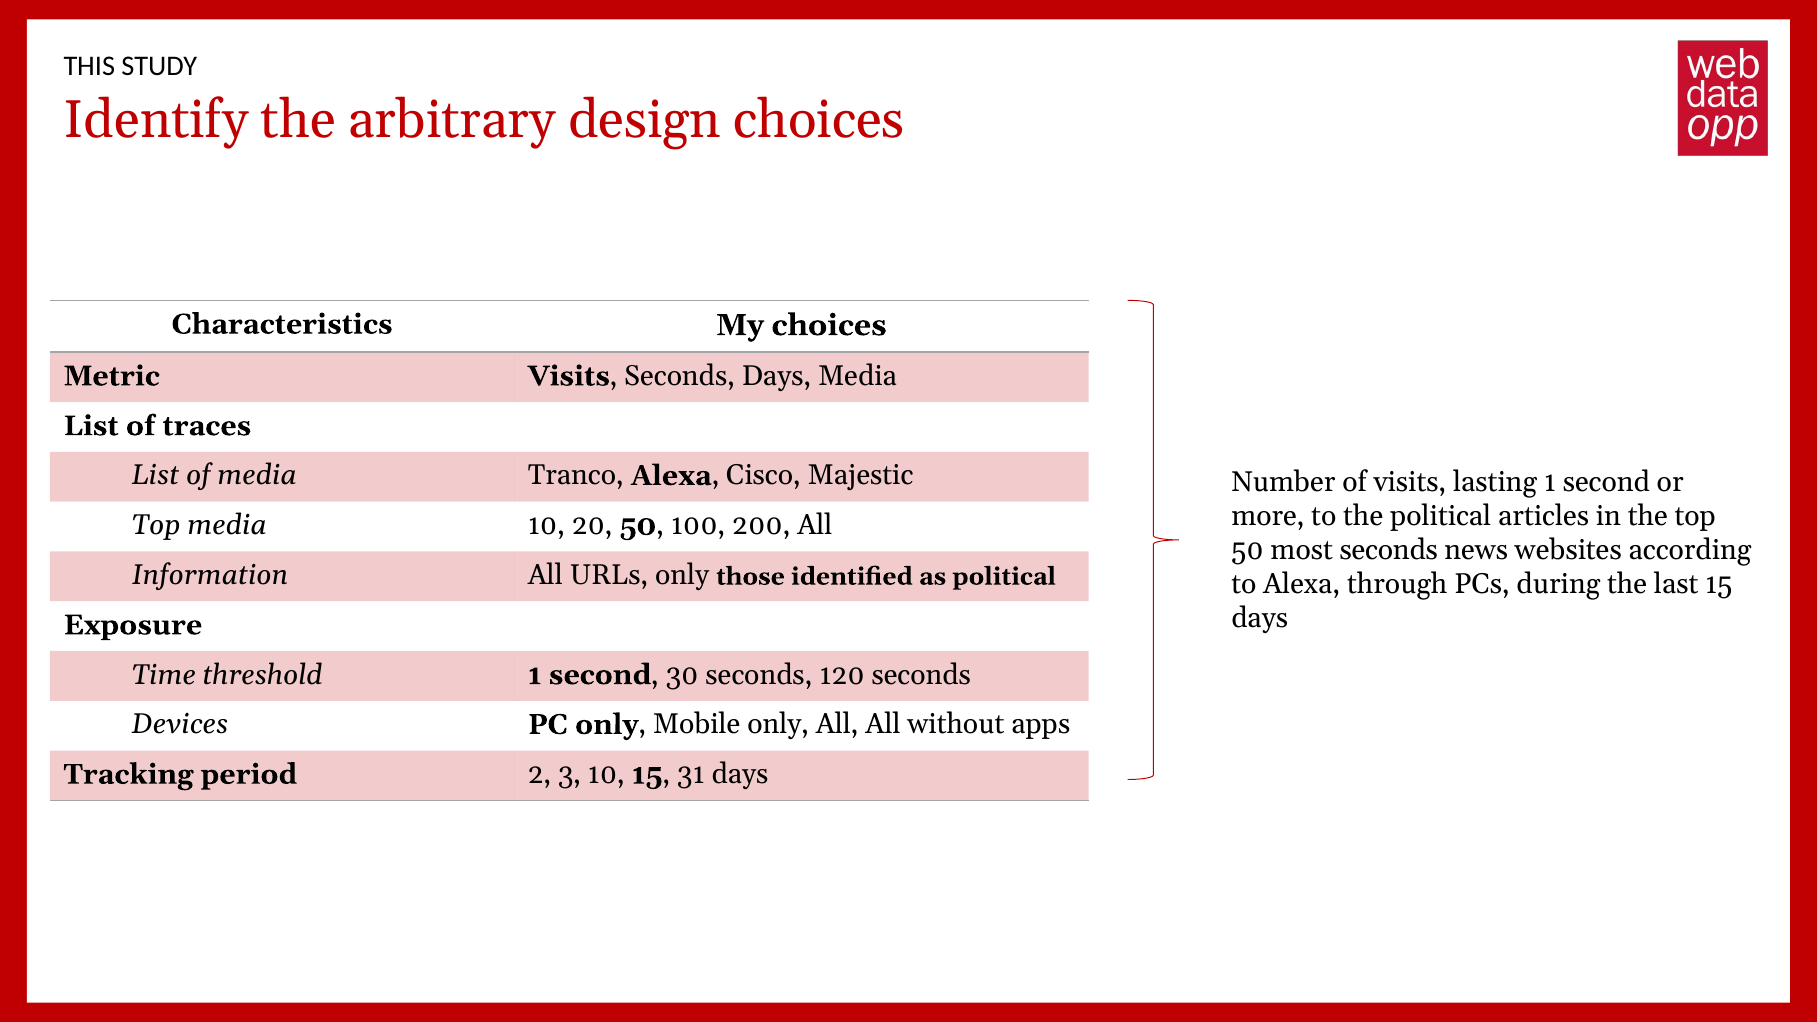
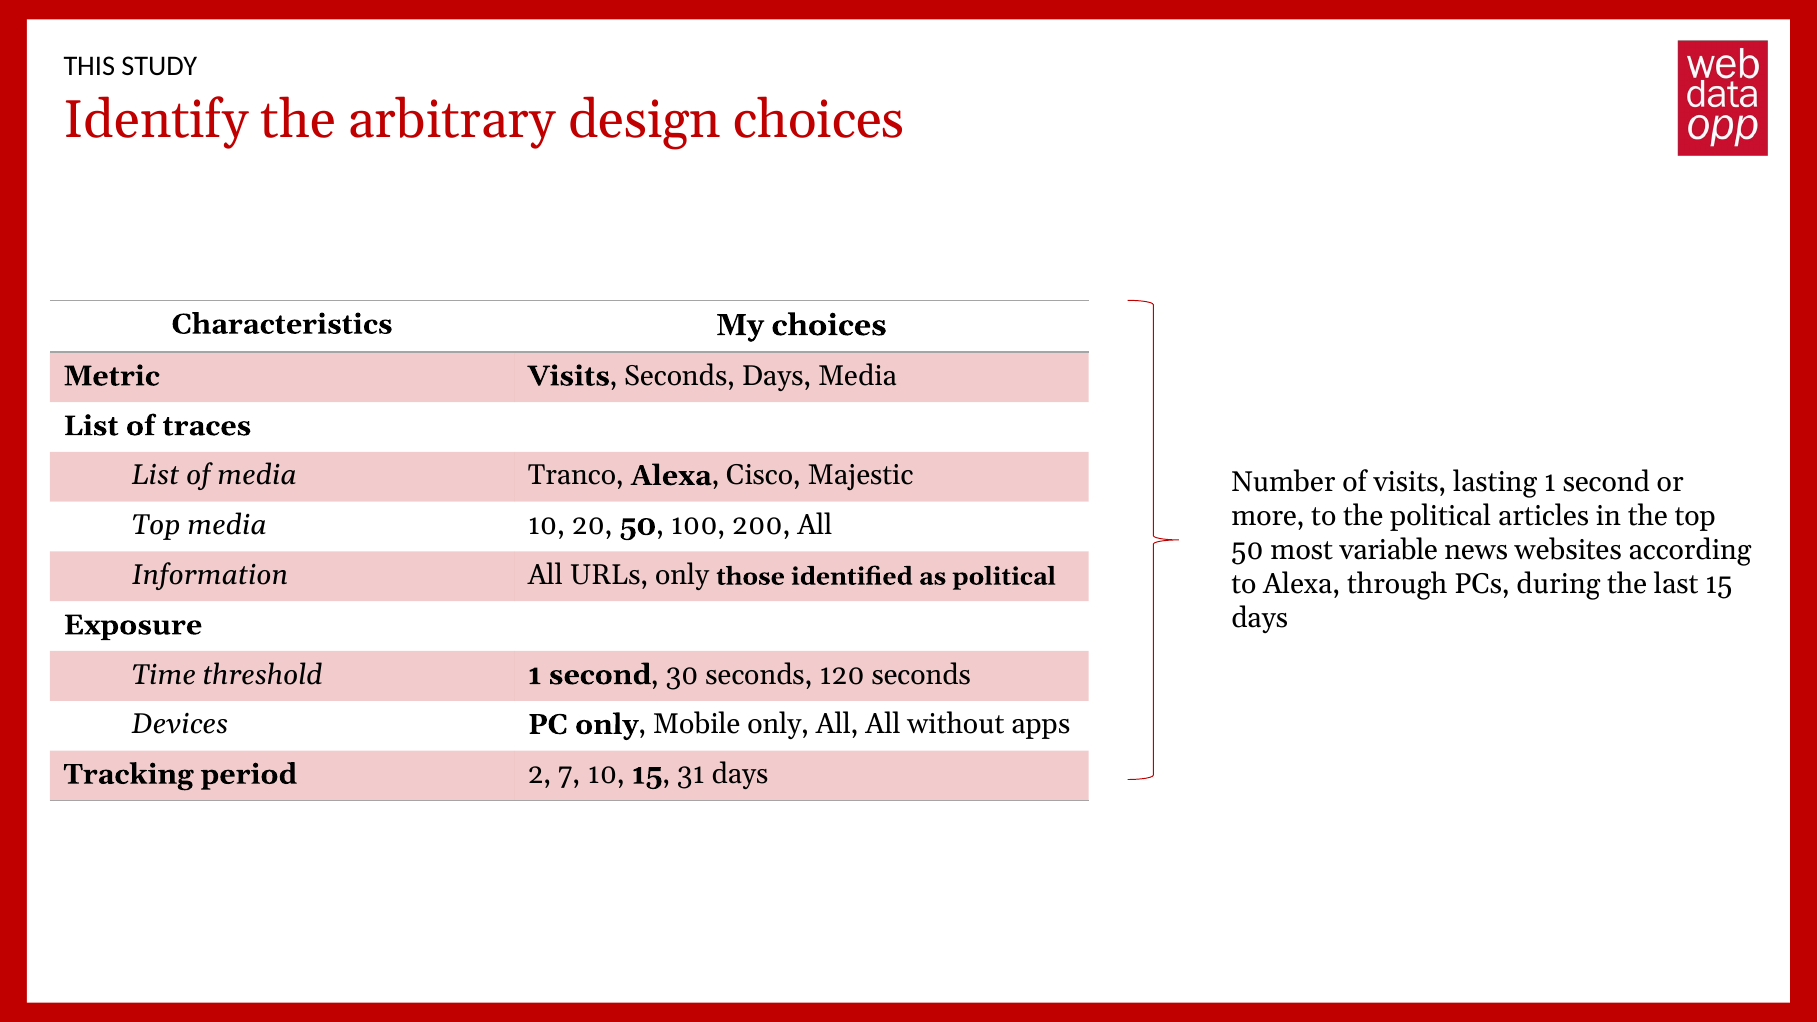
most seconds: seconds -> variable
3: 3 -> 7
